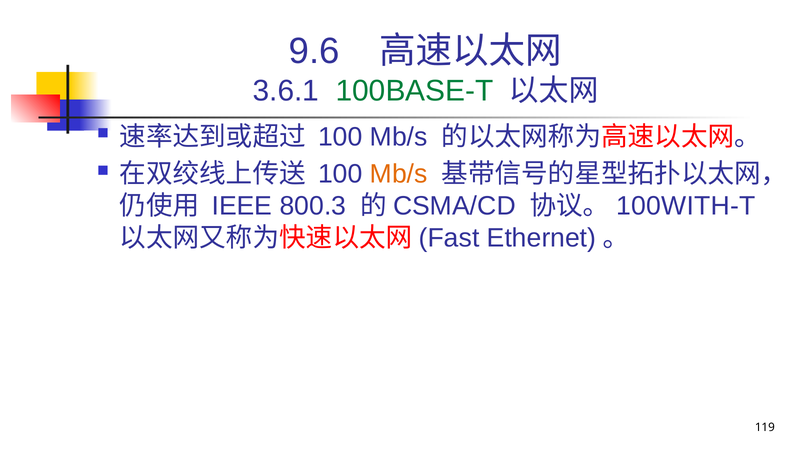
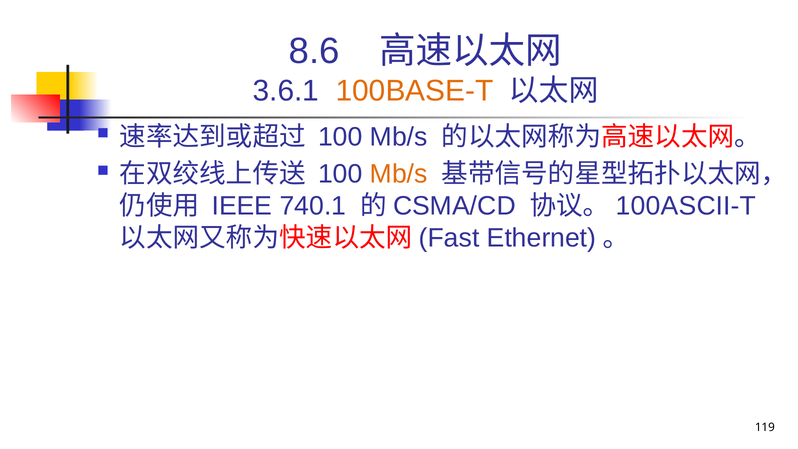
9.6: 9.6 -> 8.6
100BASE-T colour: green -> orange
800.3: 800.3 -> 740.1
100WITH-T: 100WITH-T -> 100ASCII-T
